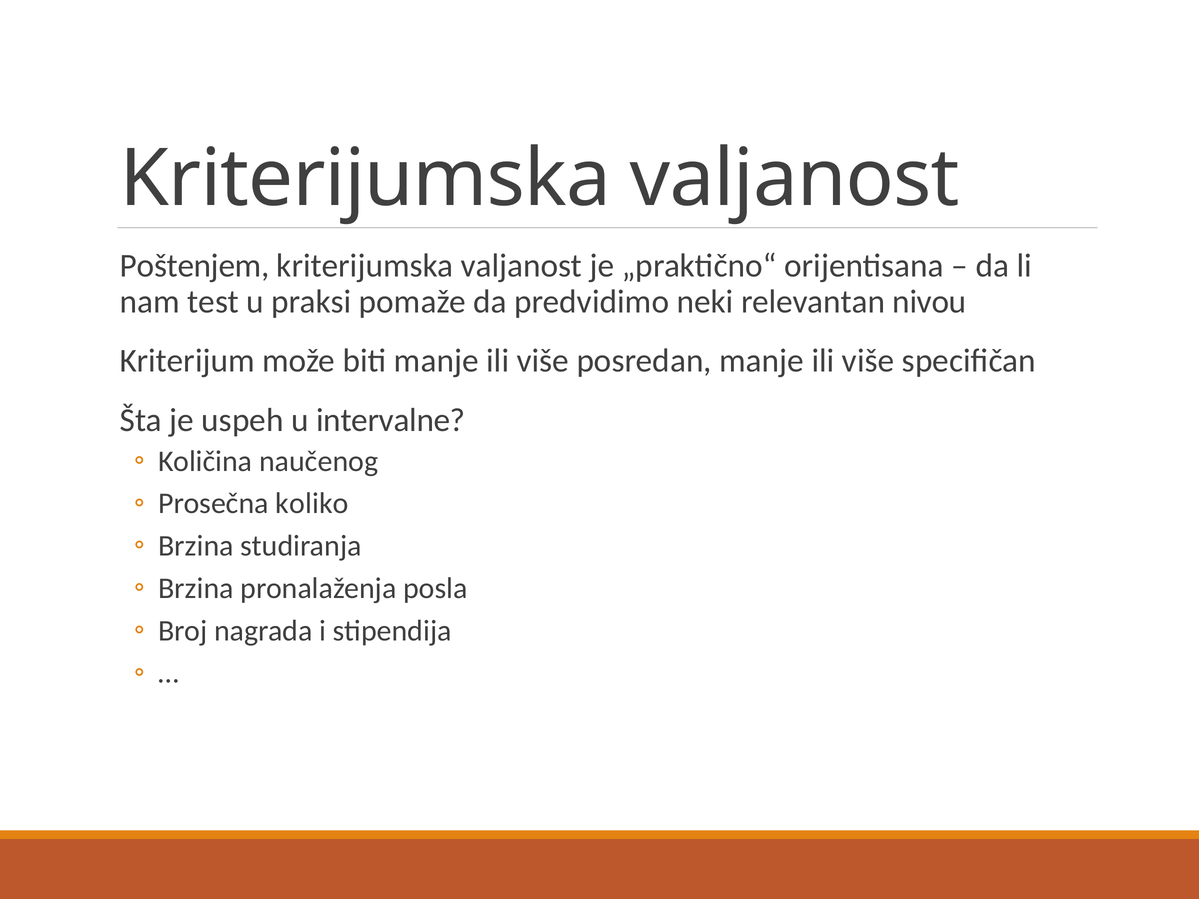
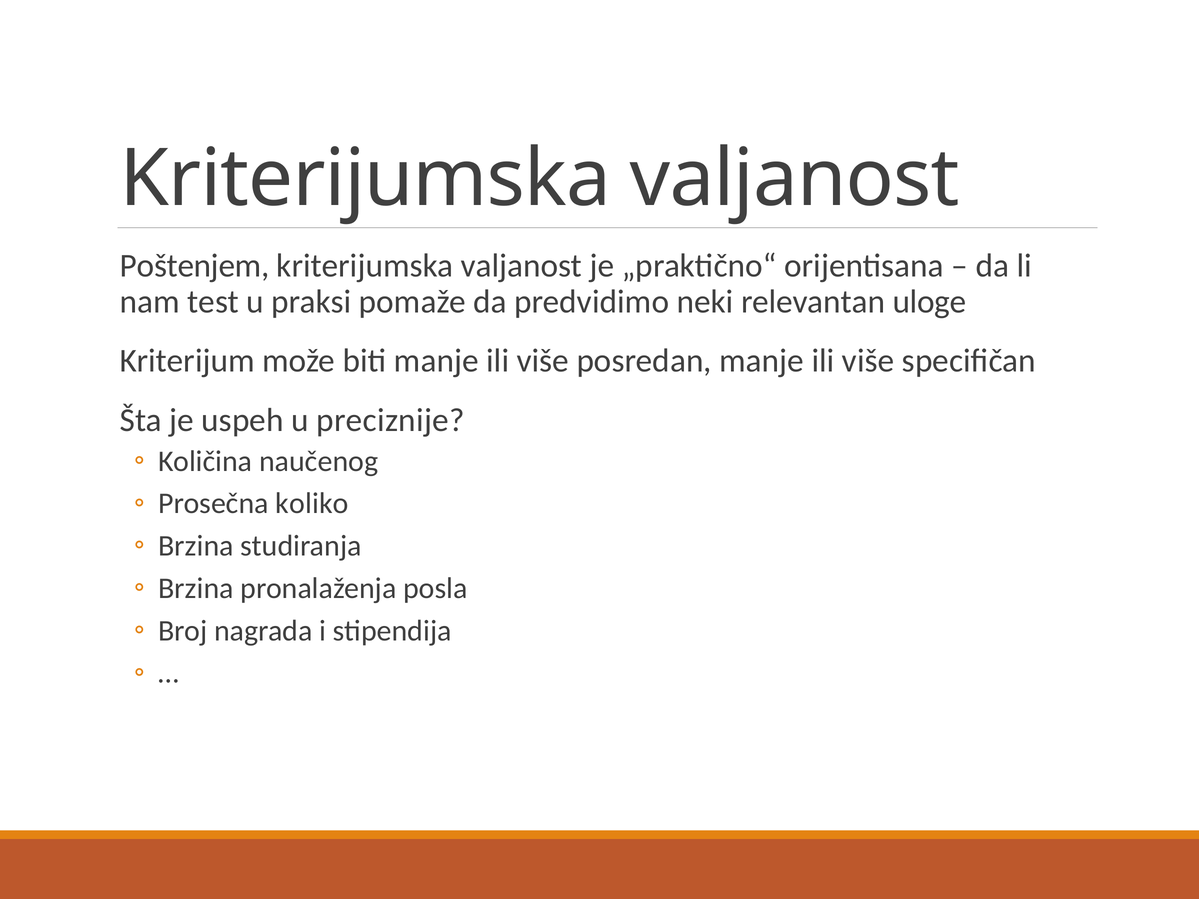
nivou: nivou -> uloge
intervalne: intervalne -> preciznije
